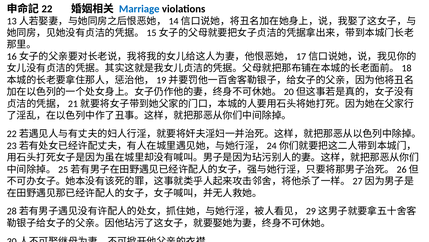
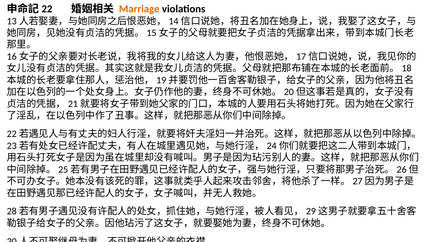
Marriage colour: blue -> orange
